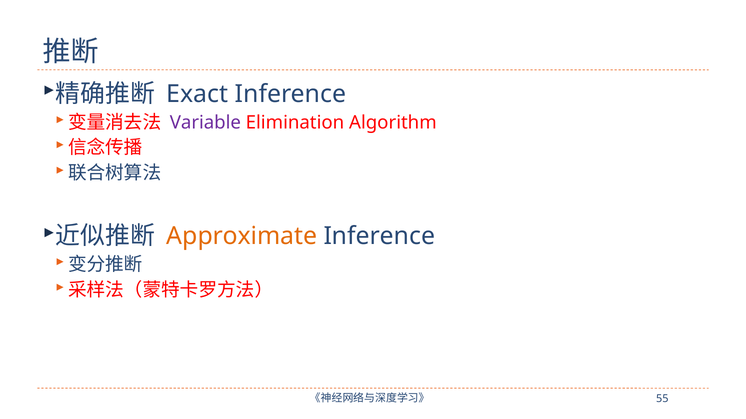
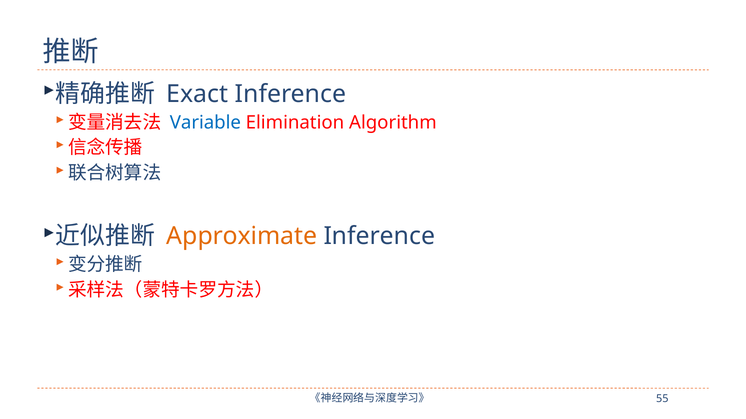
Variable colour: purple -> blue
